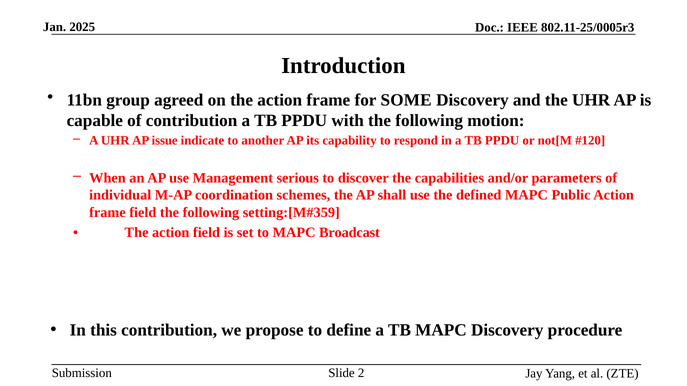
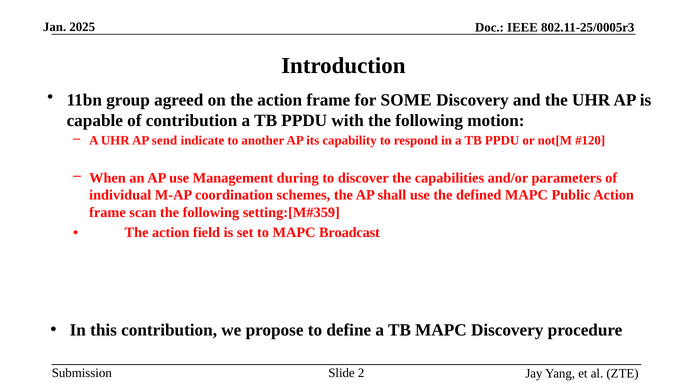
issue: issue -> send
serious: serious -> during
frame field: field -> scan
